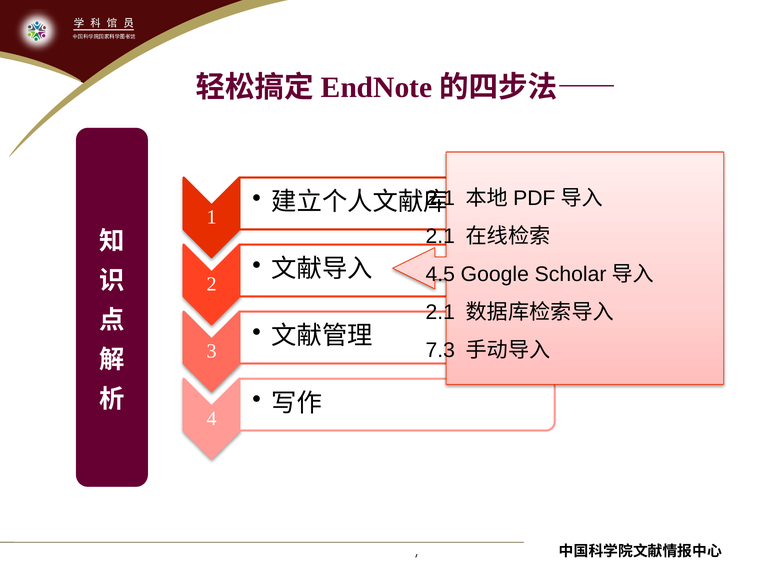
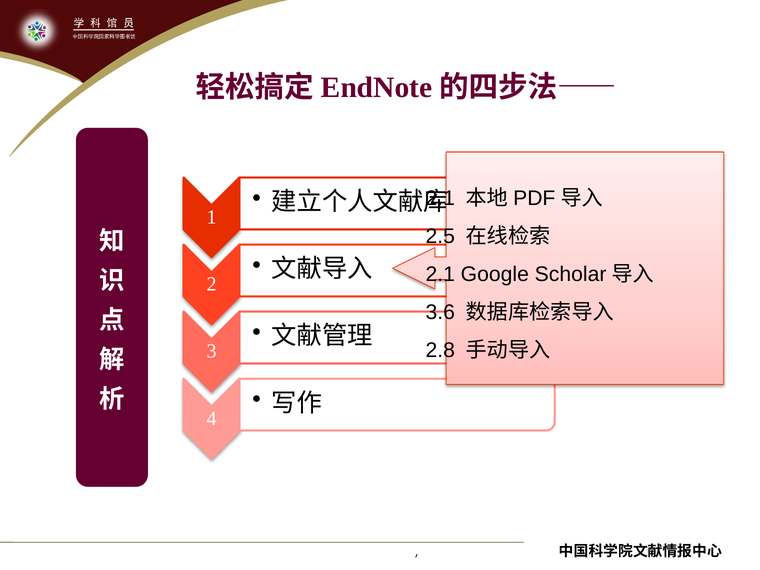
2.1 at (440, 236): 2.1 -> 2.5
4.5 at (440, 274): 4.5 -> 2.1
2.1 at (440, 312): 2.1 -> 3.6
7.3: 7.3 -> 2.8
